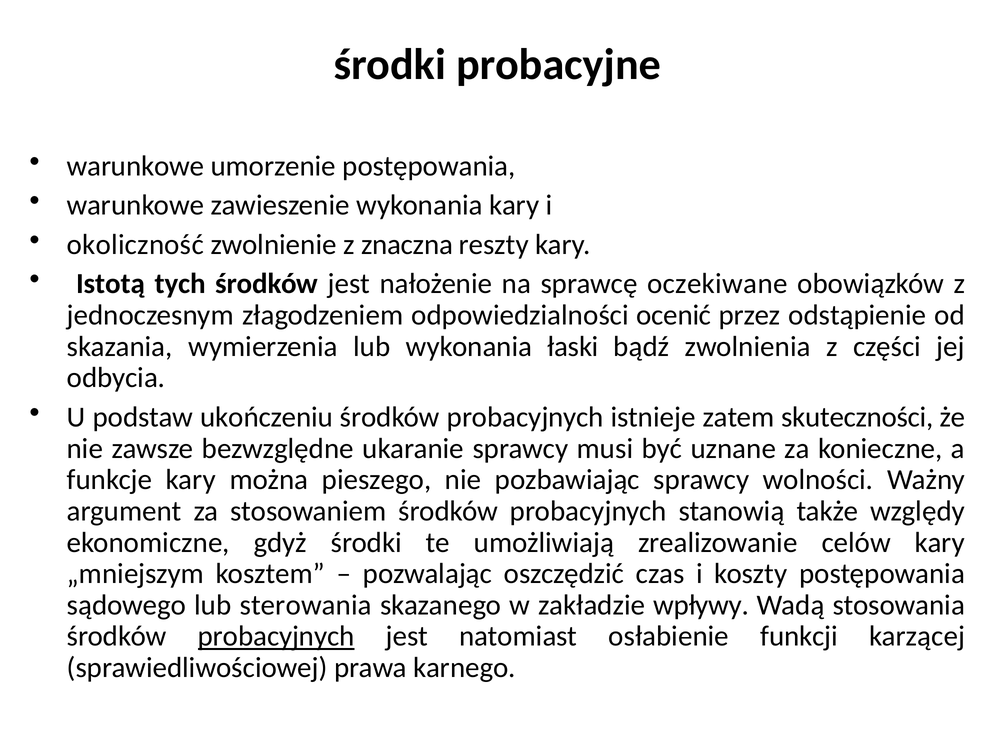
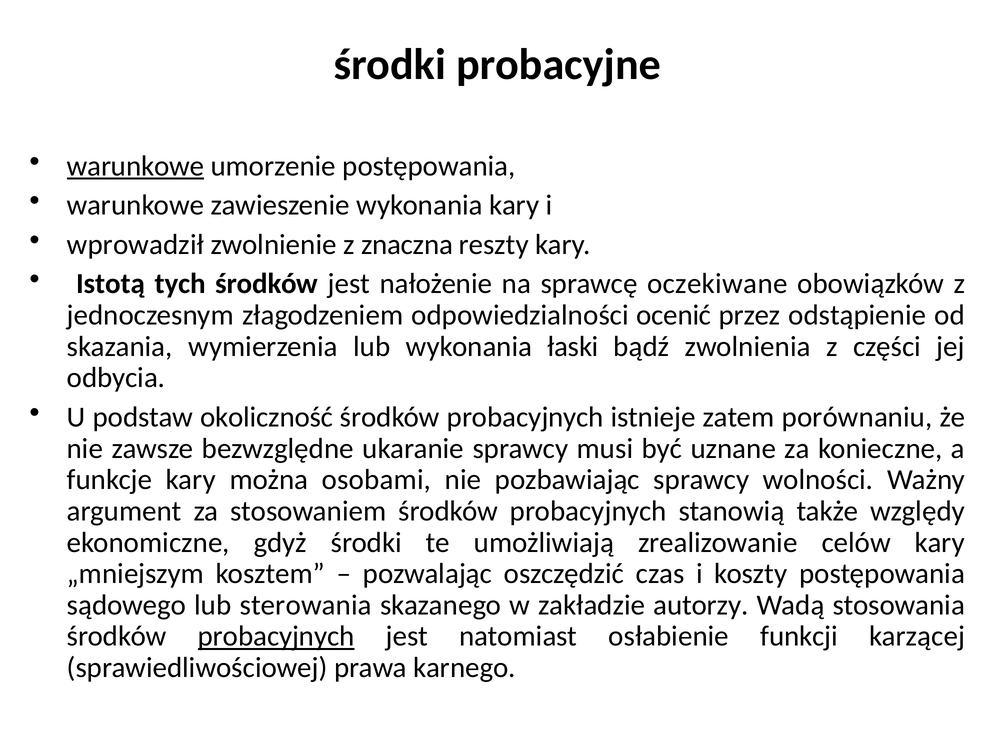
warunkowe at (135, 166) underline: none -> present
okoliczność: okoliczność -> wprowadził
ukończeniu: ukończeniu -> okoliczność
skuteczności: skuteczności -> porównaniu
pieszego: pieszego -> osobami
wpływy: wpływy -> autorzy
